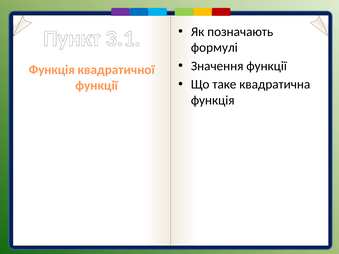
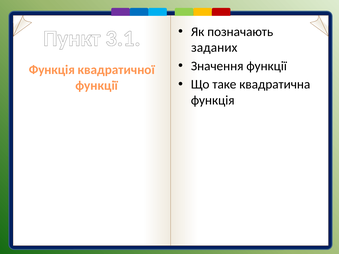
формулі: формулі -> заданих
